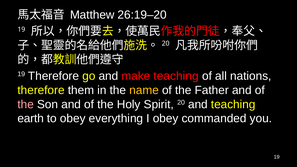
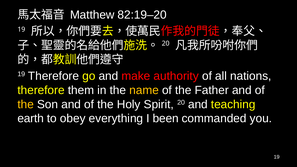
26:19–20: 26:19–20 -> 82:19–20
make teaching: teaching -> authority
the at (26, 104) colour: pink -> yellow
I obey: obey -> been
